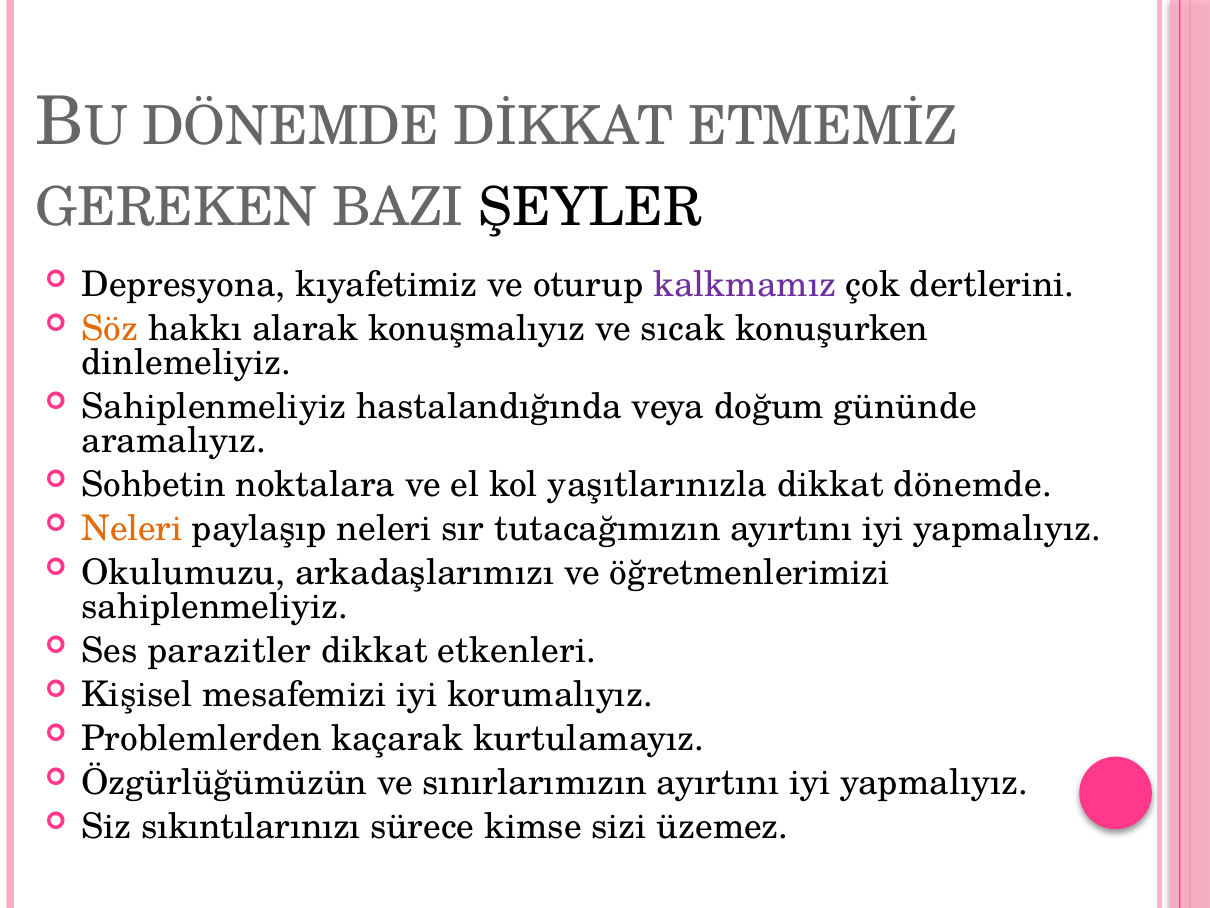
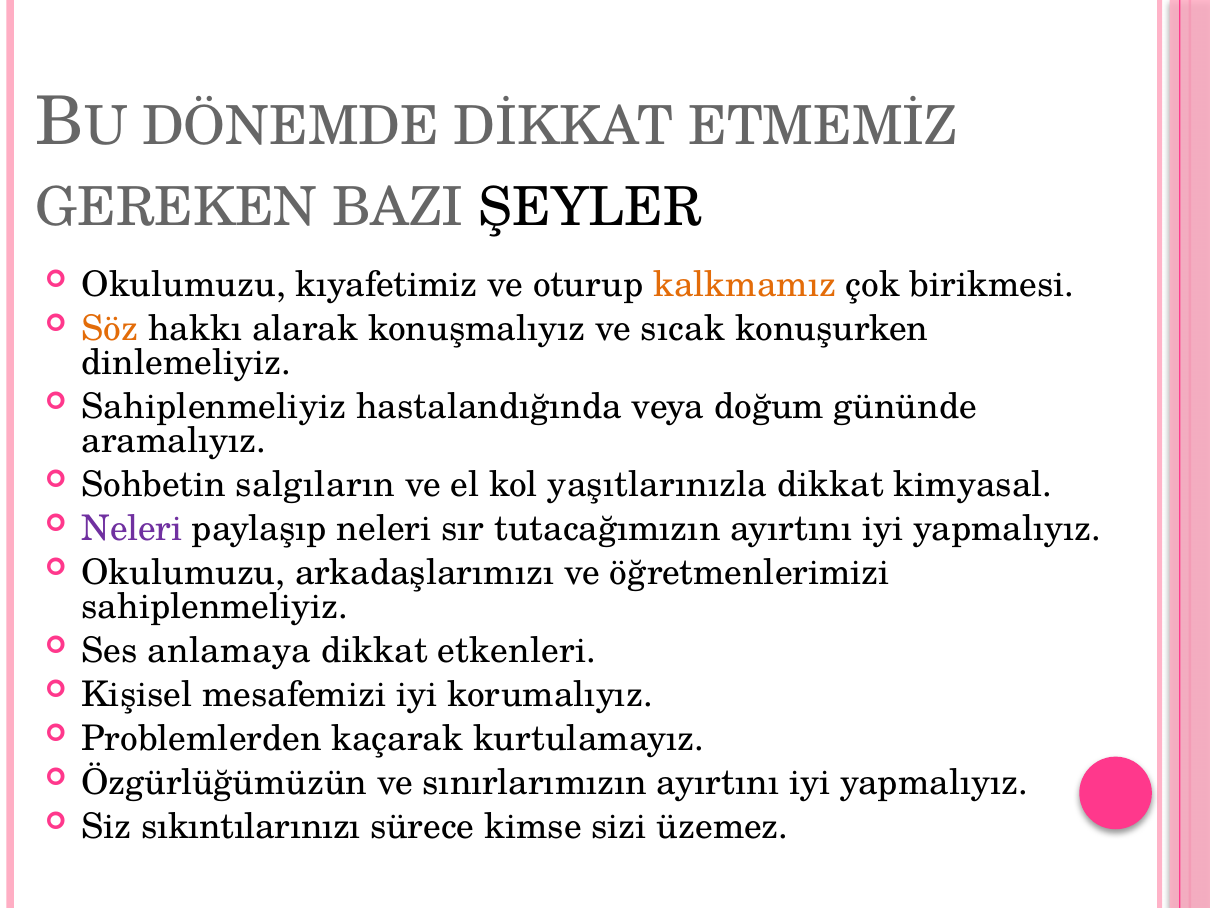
Depresyona at (184, 285): Depresyona -> Okulumuzu
kalkmamız colour: purple -> orange
dertlerini: dertlerini -> birikmesi
noktalara: noktalara -> salgıların
dikkat dönemde: dönemde -> kimyasal
Neleri at (132, 528) colour: orange -> purple
parazitler: parazitler -> anlamaya
